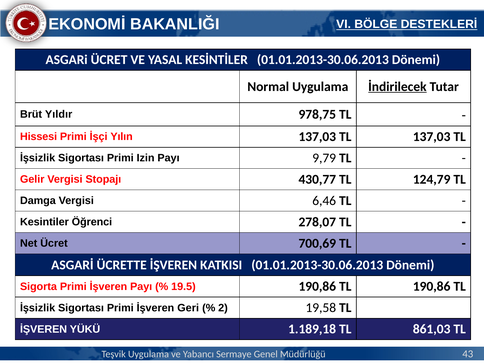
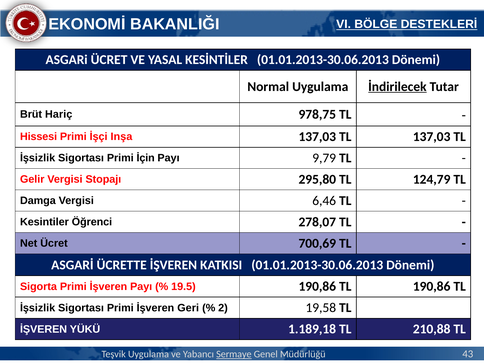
Yıldır: Yıldır -> Hariç
Yılın: Yılın -> Inşa
Izin: Izin -> İçin
430,77: 430,77 -> 295,80
861,03: 861,03 -> 210,88
Sermaye underline: none -> present
